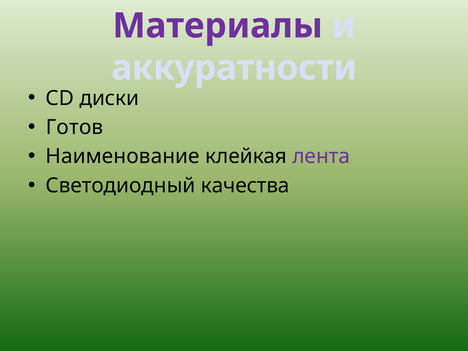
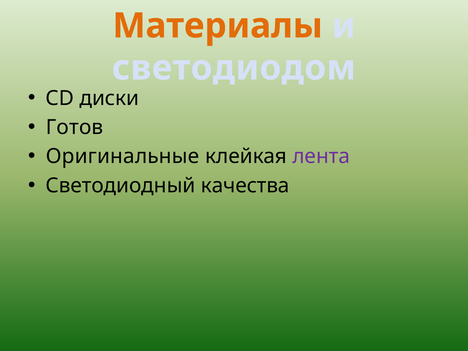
Материалы colour: purple -> orange
аккуратности: аккуратности -> светодиодом
Наименование: Наименование -> Оригинальные
